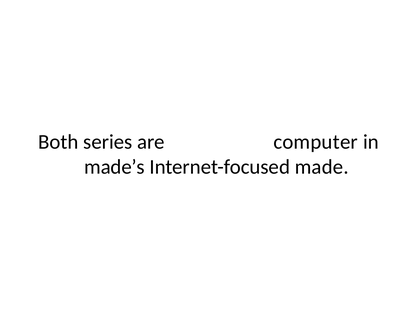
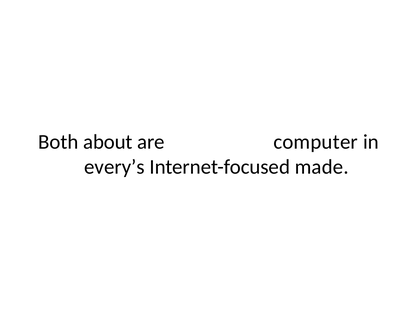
series: series -> about
made’s: made’s -> every’s
